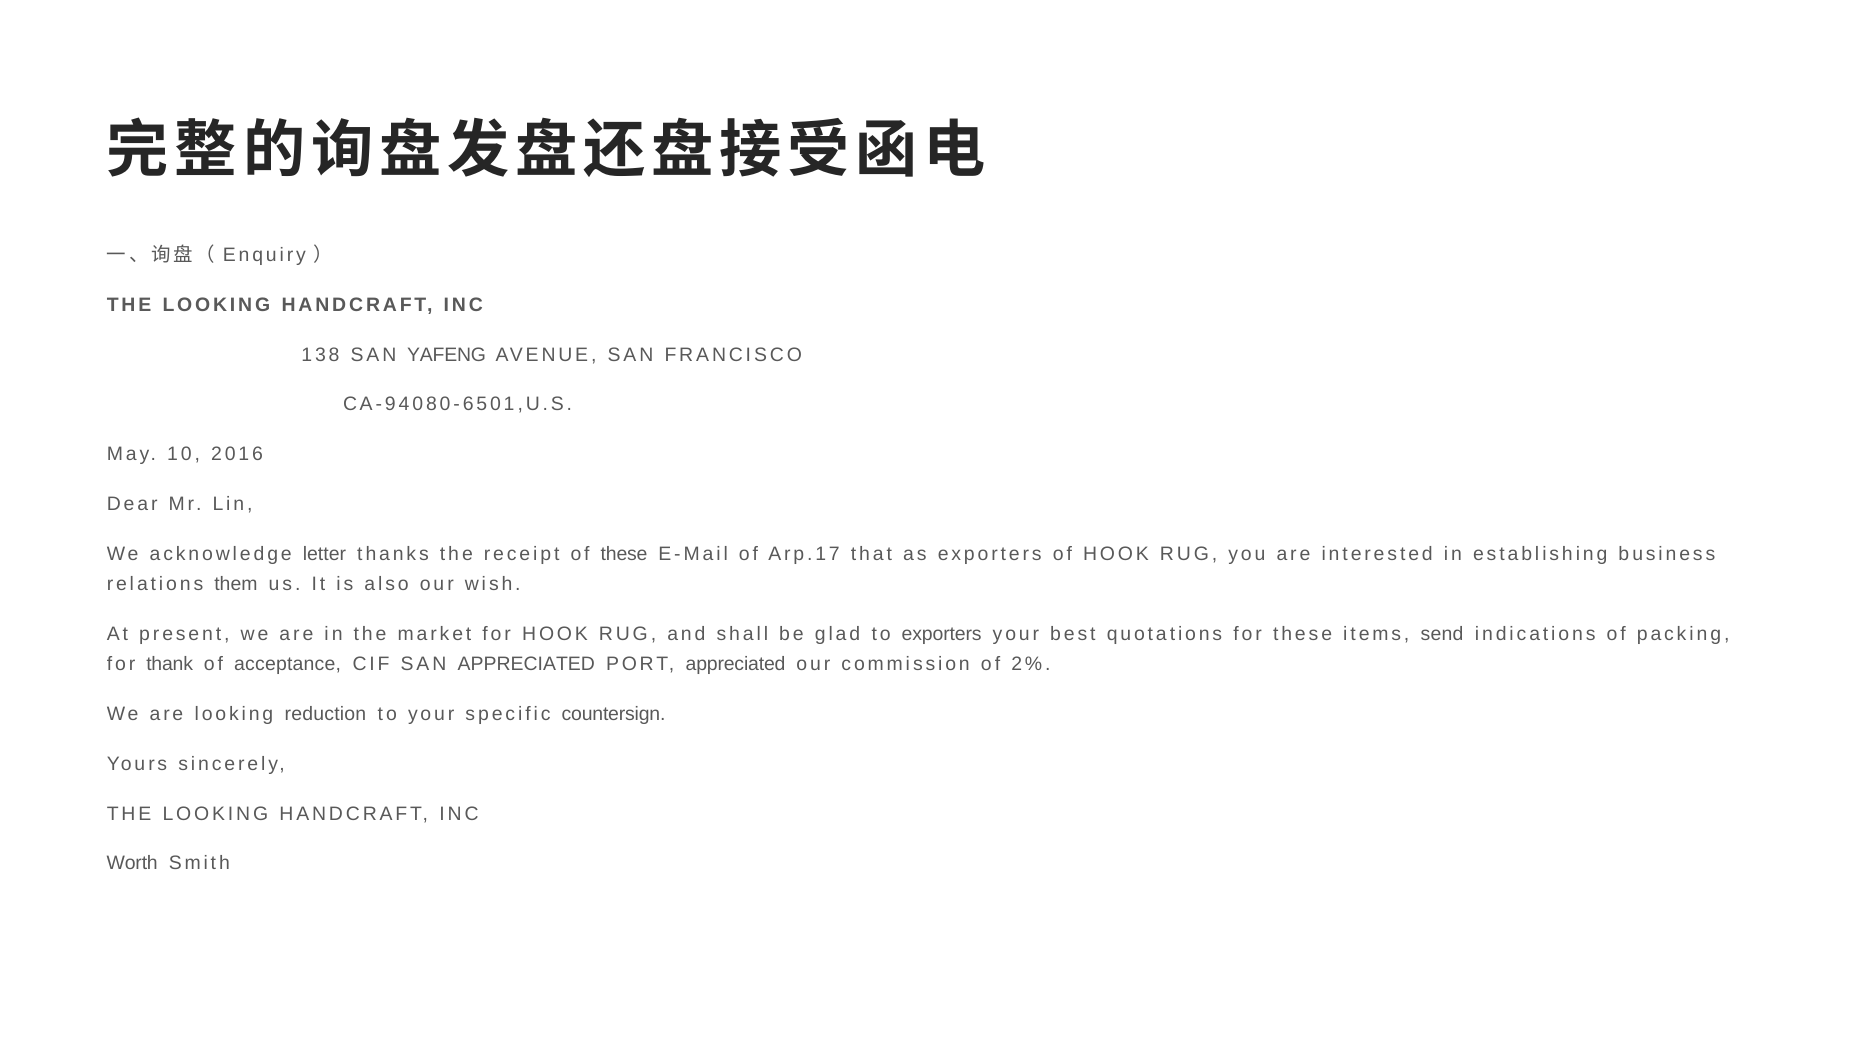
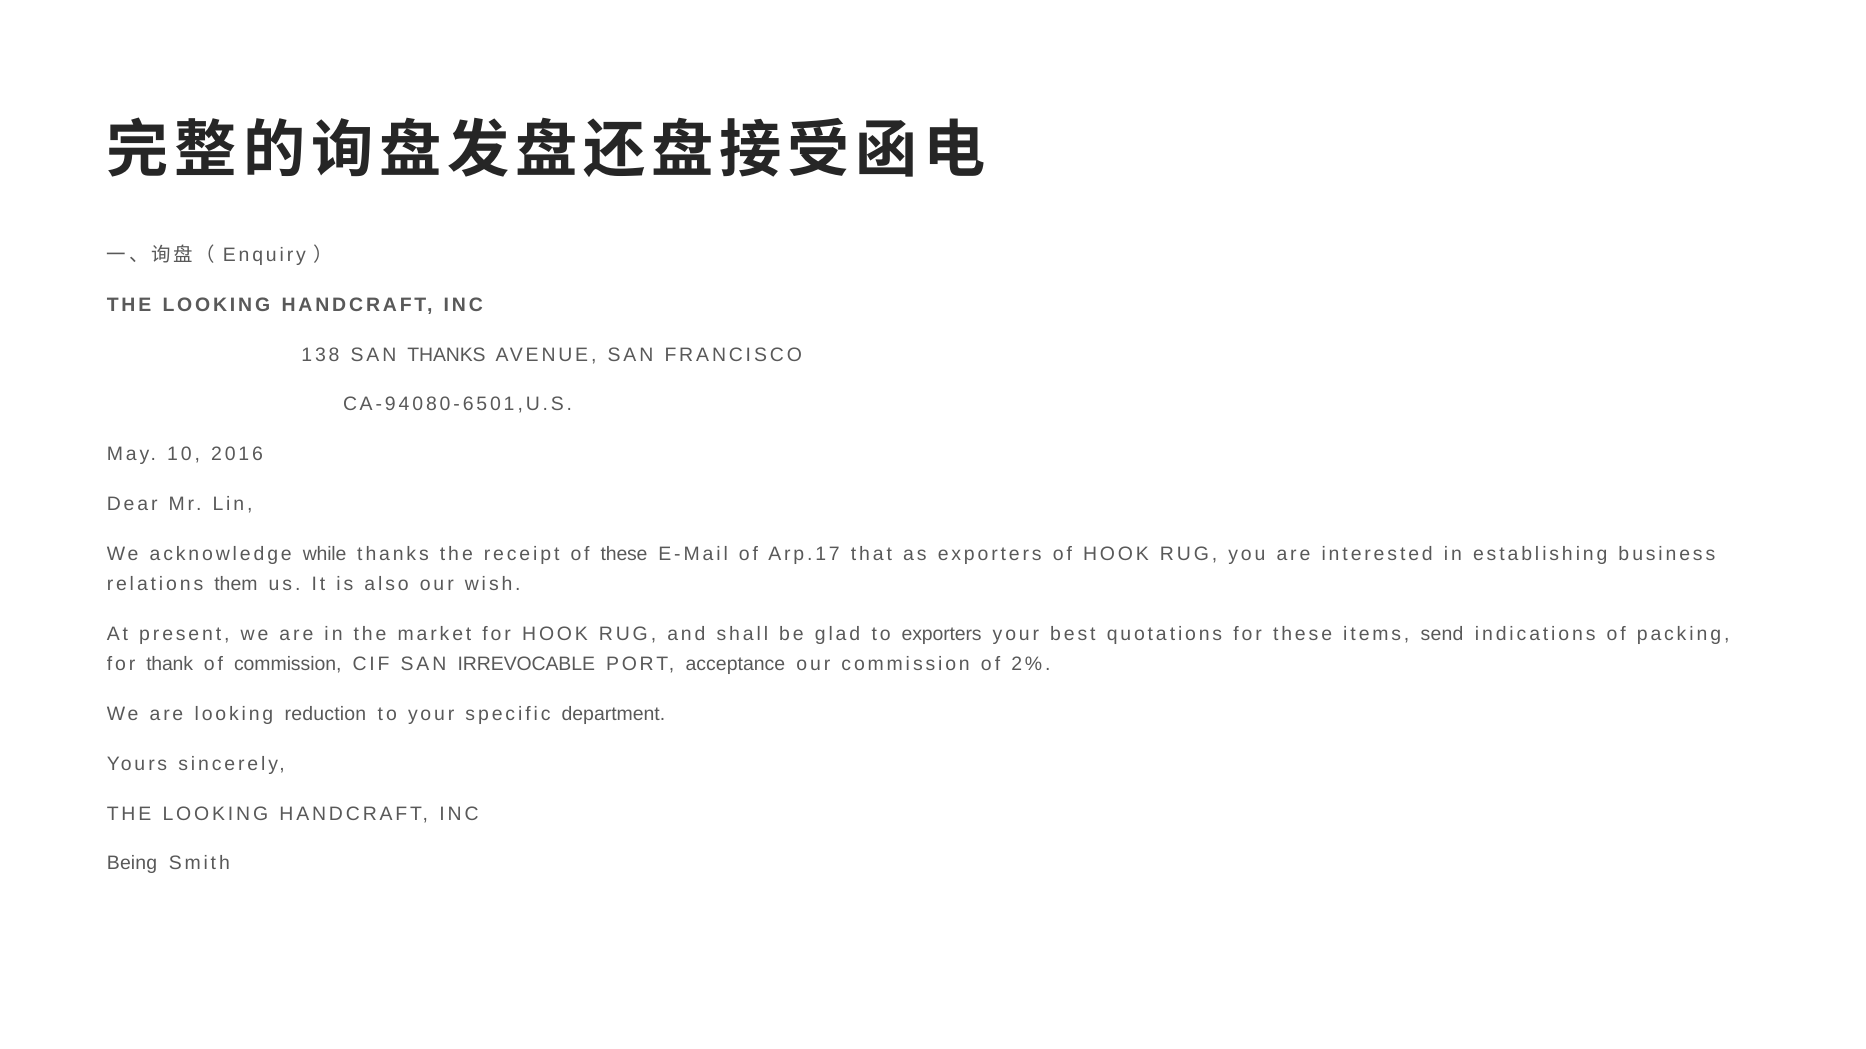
SAN YAFENG: YAFENG -> THANKS
letter: letter -> while
of acceptance: acceptance -> commission
SAN APPRECIATED: APPRECIATED -> IRREVOCABLE
PORT appreciated: appreciated -> acceptance
countersign: countersign -> department
Worth: Worth -> Being
